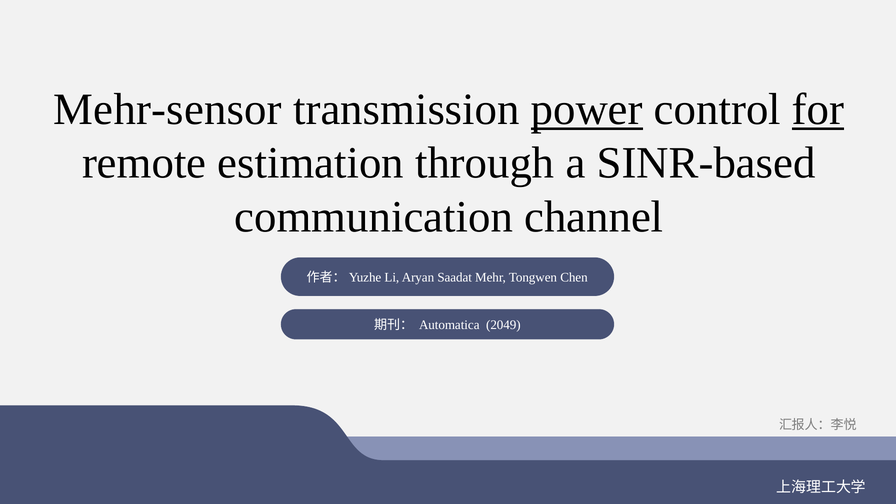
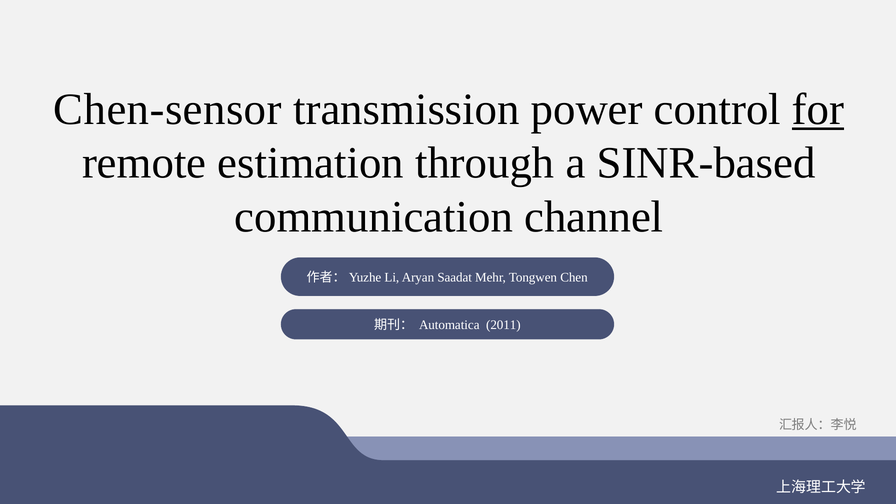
Mehr-sensor: Mehr-sensor -> Chen-sensor
power underline: present -> none
2049: 2049 -> 2011
